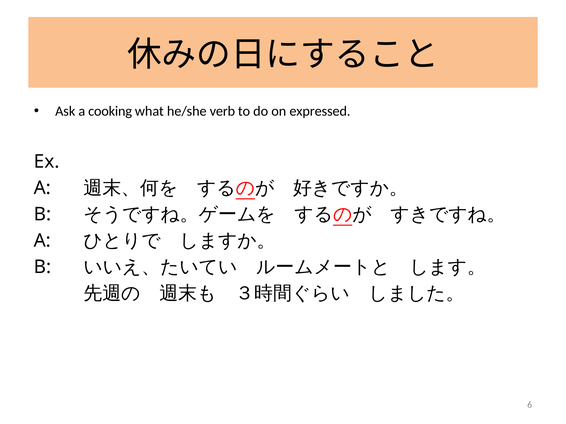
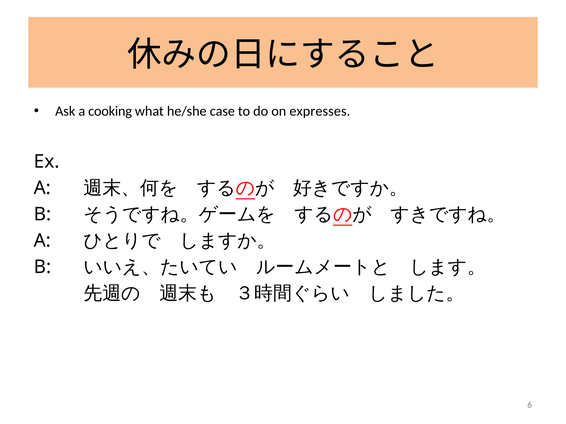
verb: verb -> case
expressed: expressed -> expresses
